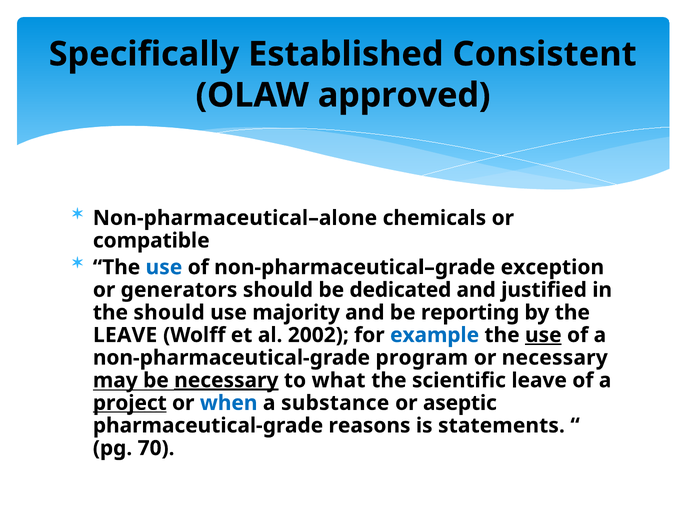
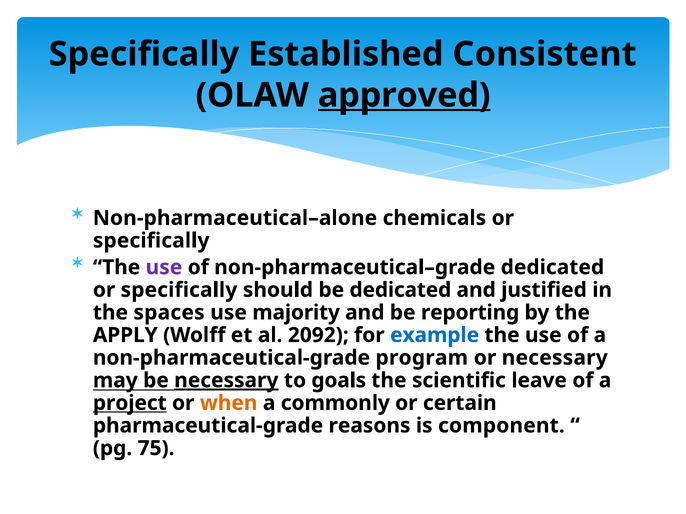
approved underline: none -> present
compatible at (151, 241): compatible -> specifically
use at (164, 268) colour: blue -> purple
non-pharmaceutical–grade exception: exception -> dedicated
generators at (179, 290): generators -> specifically
the should: should -> spaces
LEAVE at (125, 335): LEAVE -> APPLY
2002: 2002 -> 2092
use at (543, 335) underline: present -> none
what: what -> goals
when colour: blue -> orange
substance: substance -> commonly
aseptic: aseptic -> certain
statements: statements -> component
70: 70 -> 75
